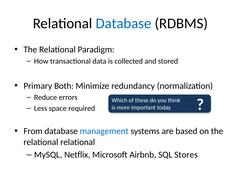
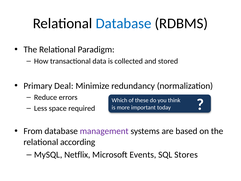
Both: Both -> Deal
management colour: blue -> purple
relational relational: relational -> according
Airbnb: Airbnb -> Events
